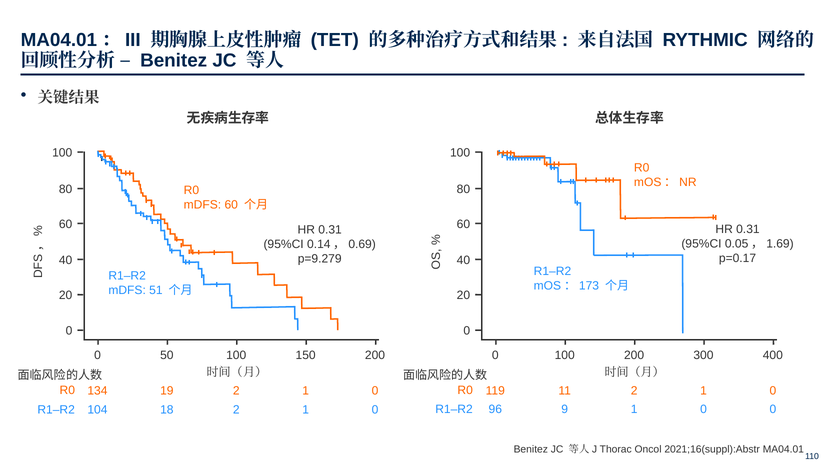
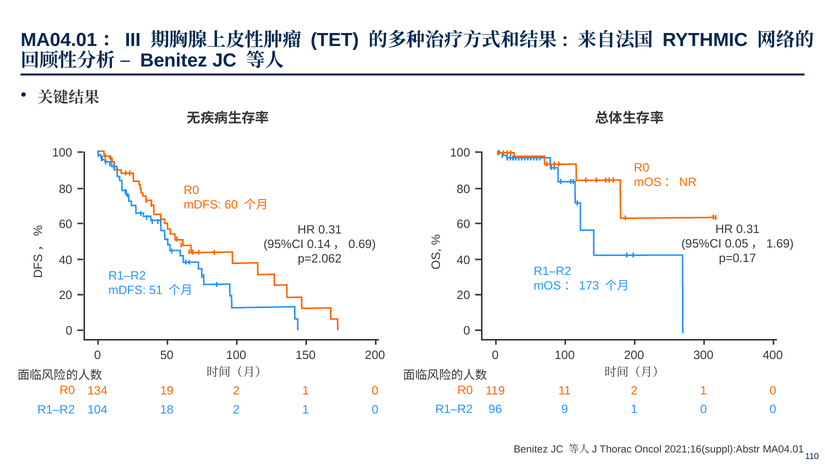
p=9.279: p=9.279 -> p=2.062
